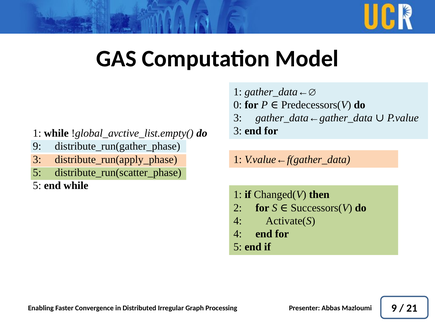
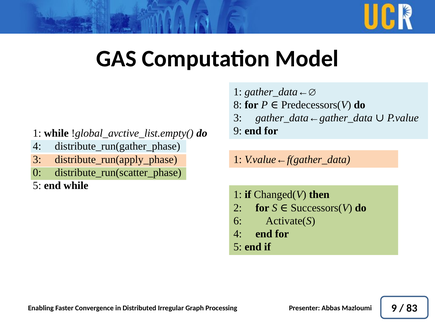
0: 0 -> 8
3 at (238, 131): 3 -> 9
9 at (37, 146): 9 -> 4
5 at (37, 172): 5 -> 0
4 at (238, 220): 4 -> 6
21: 21 -> 83
